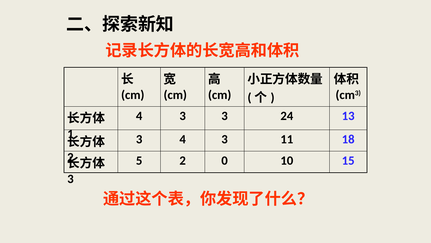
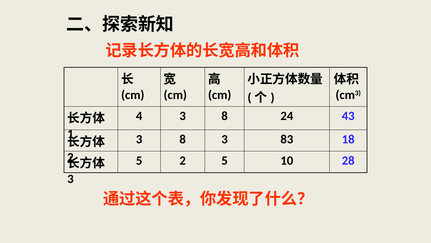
4 3 3: 3 -> 8
13: 13 -> 43
4 at (183, 139): 4 -> 8
11: 11 -> 83
2 0: 0 -> 5
15: 15 -> 28
